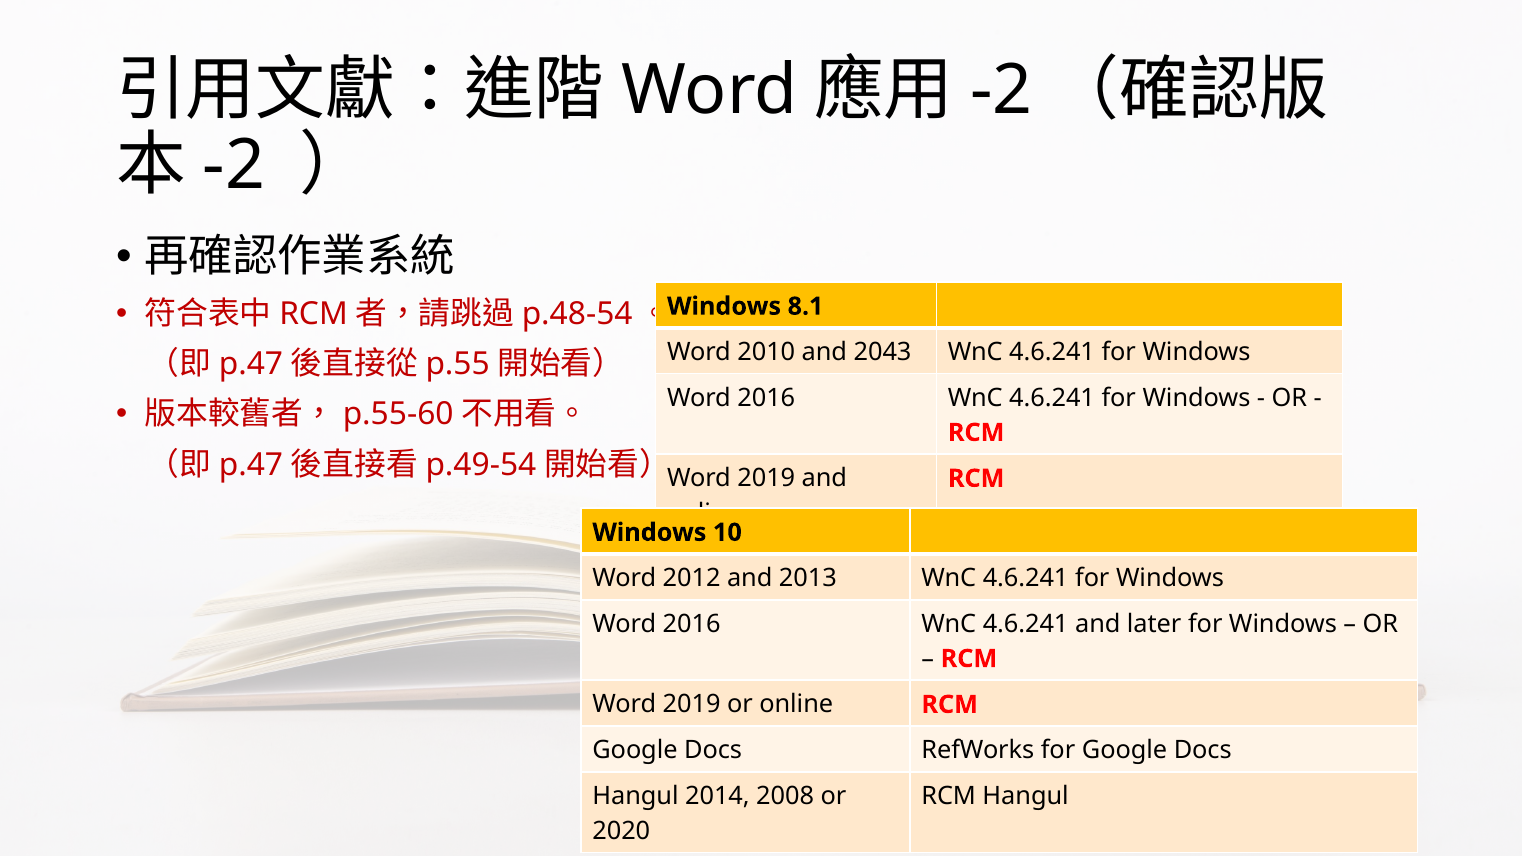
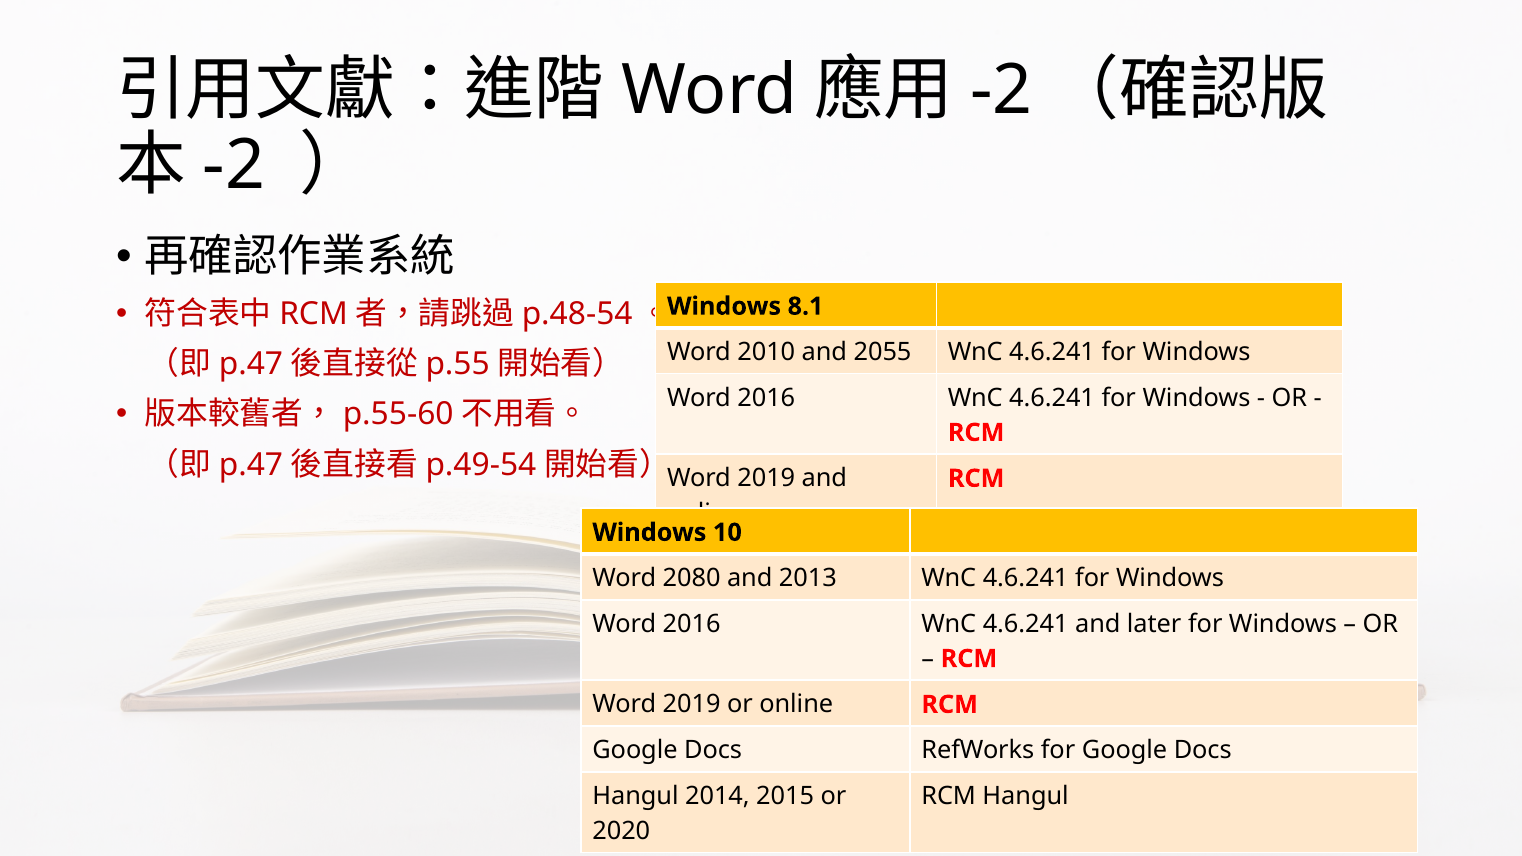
2043: 2043 -> 2055
2012: 2012 -> 2080
2008: 2008 -> 2015
